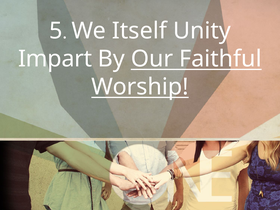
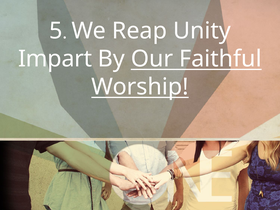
Itself: Itself -> Reap
